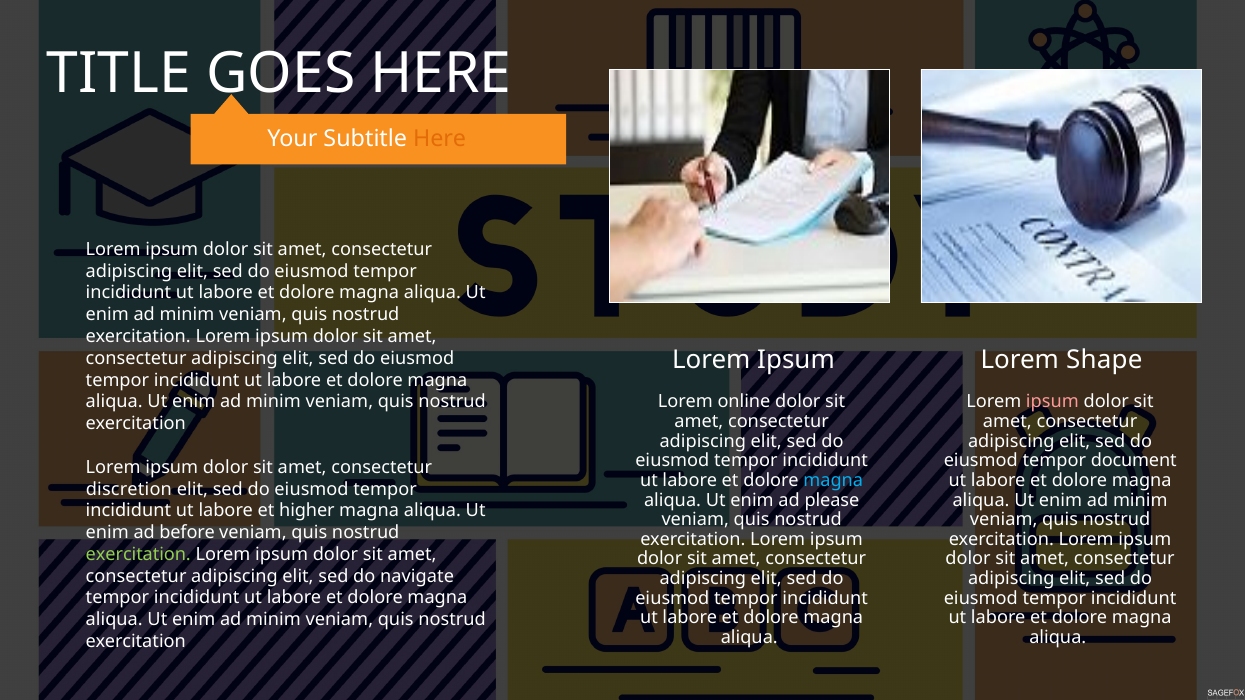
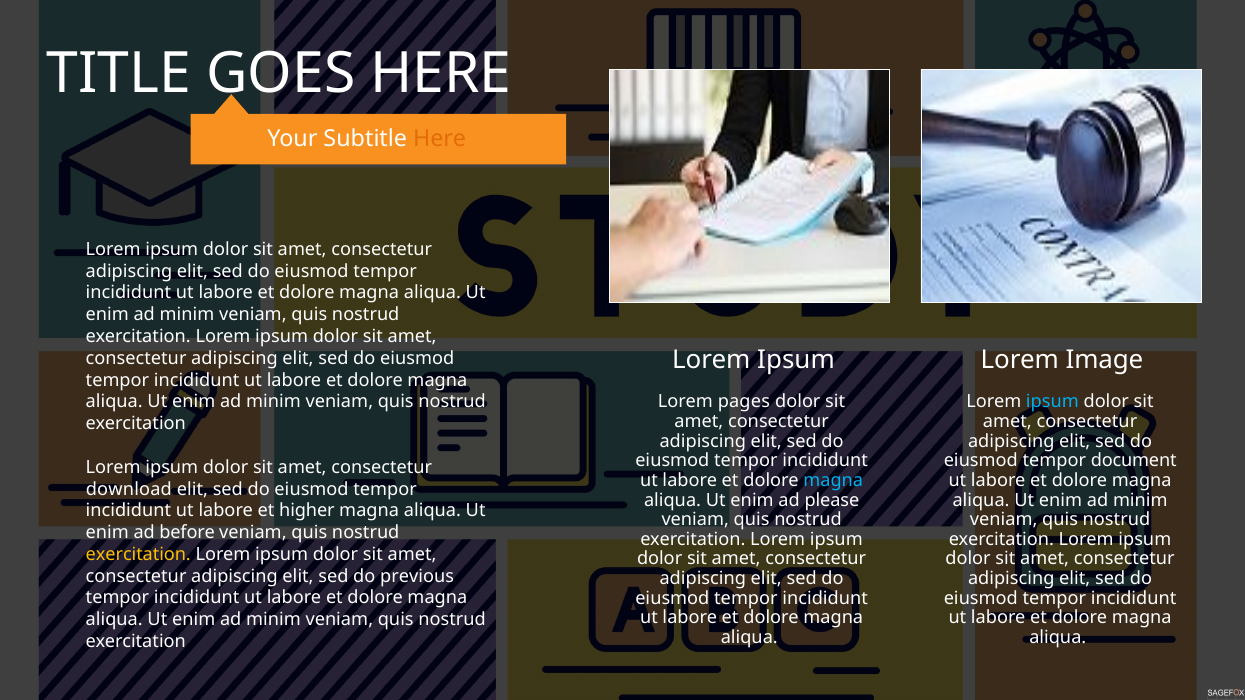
Shape: Shape -> Image
online: online -> pages
ipsum at (1052, 402) colour: pink -> light blue
discretion: discretion -> download
exercitation at (138, 555) colour: light green -> yellow
navigate: navigate -> previous
